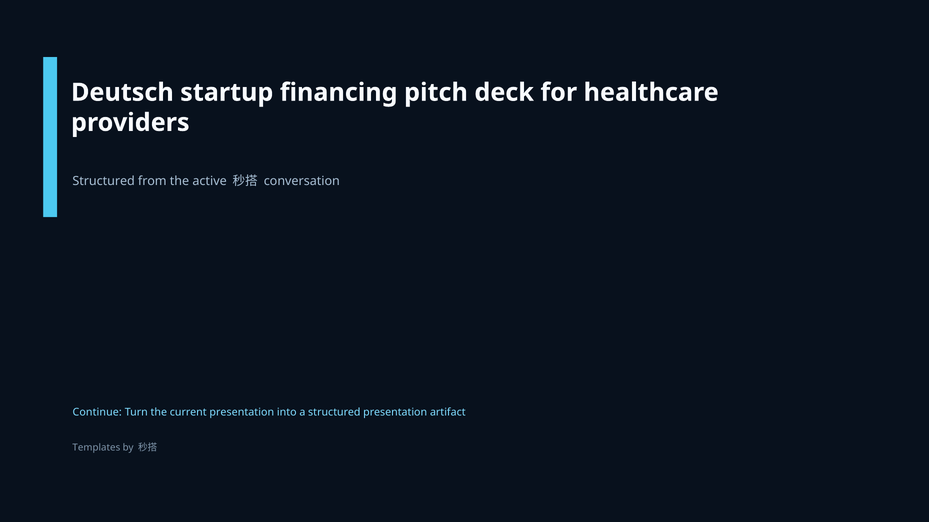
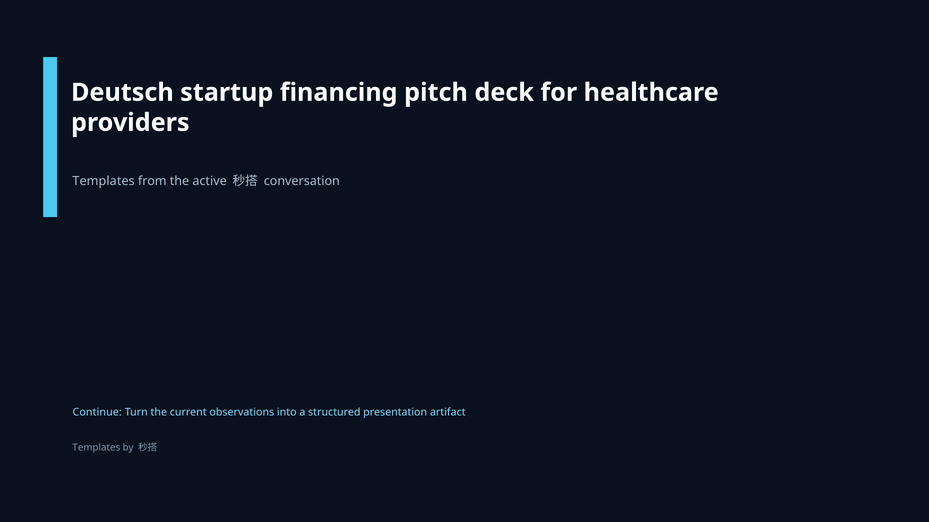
Structured at (104, 181): Structured -> Templates
current presentation: presentation -> observations
